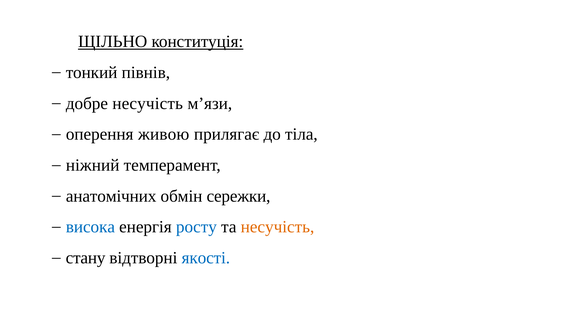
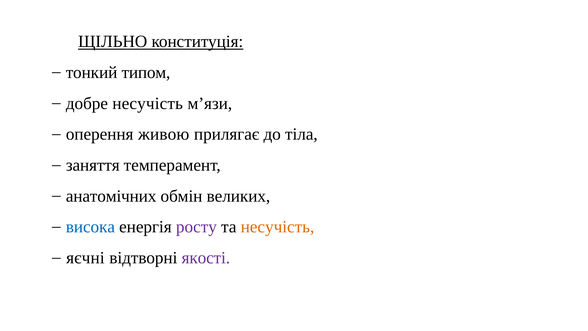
півнів: півнів -> типом
ніжний: ніжний -> заняття
сережки: сережки -> великих
росту colour: blue -> purple
стану: стану -> яєчні
якості colour: blue -> purple
